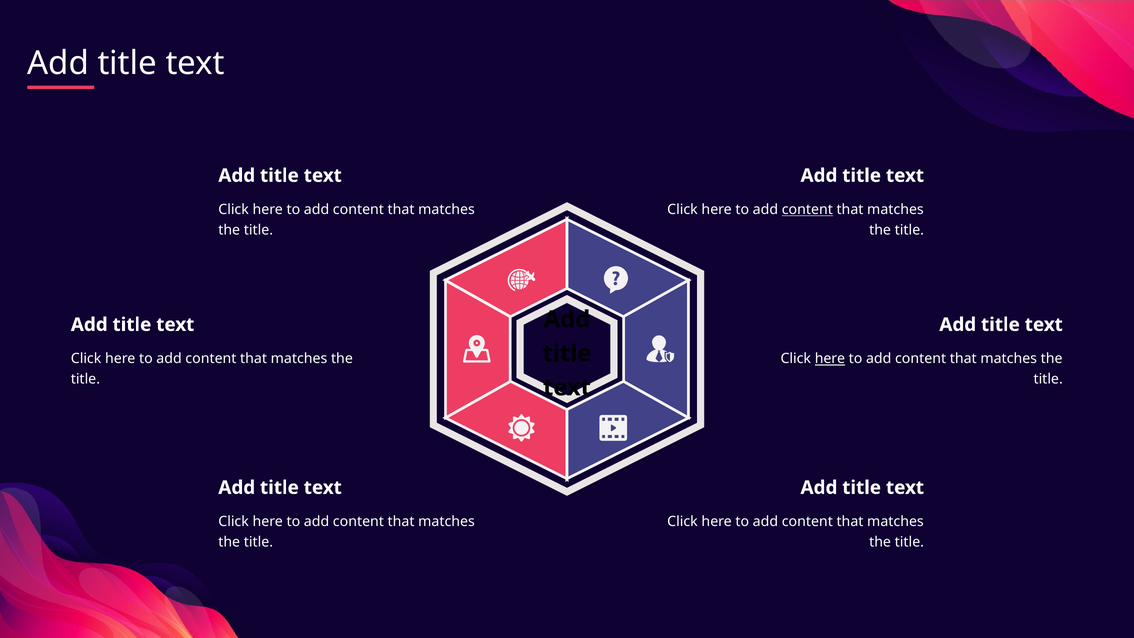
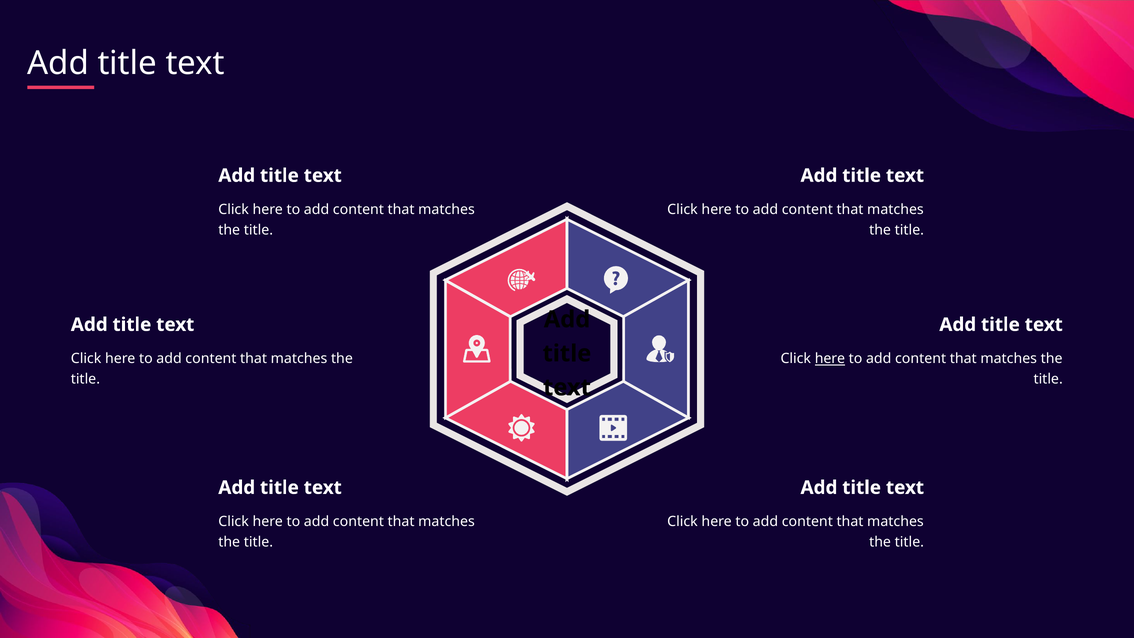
content at (807, 210) underline: present -> none
